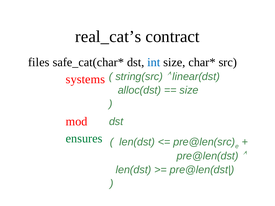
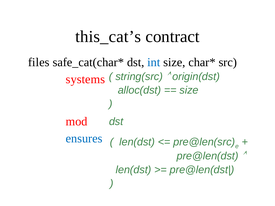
real_cat’s: real_cat’s -> this_cat’s
linear(dst: linear(dst -> origin(dst
ensures colour: green -> blue
